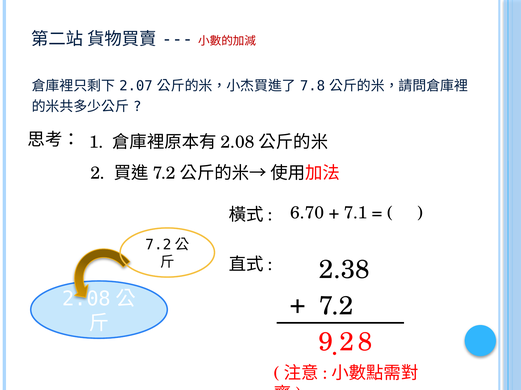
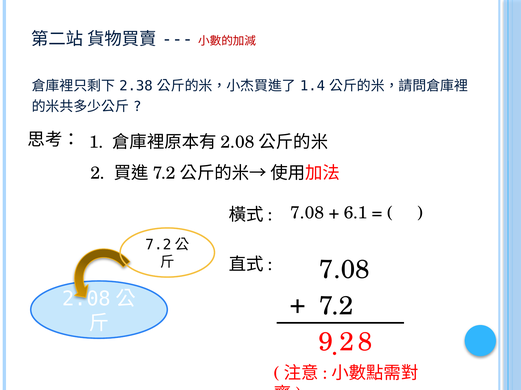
2.07: 2.07 -> 2.38
7.8: 7.8 -> 1.4
6.70 at (307, 213): 6.70 -> 7.08
7.1: 7.1 -> 6.1
2.38 at (344, 270): 2.38 -> 7.08
